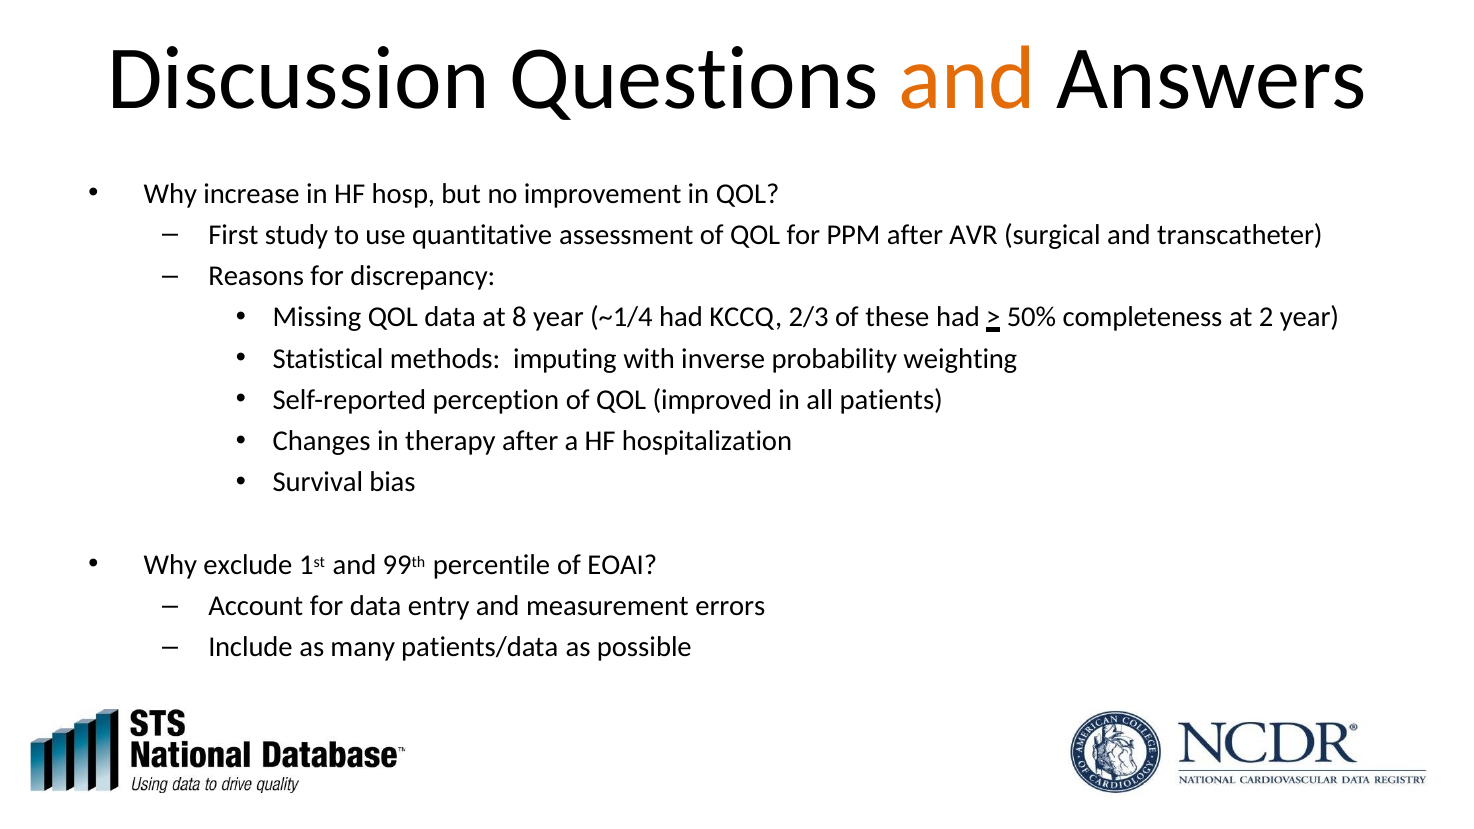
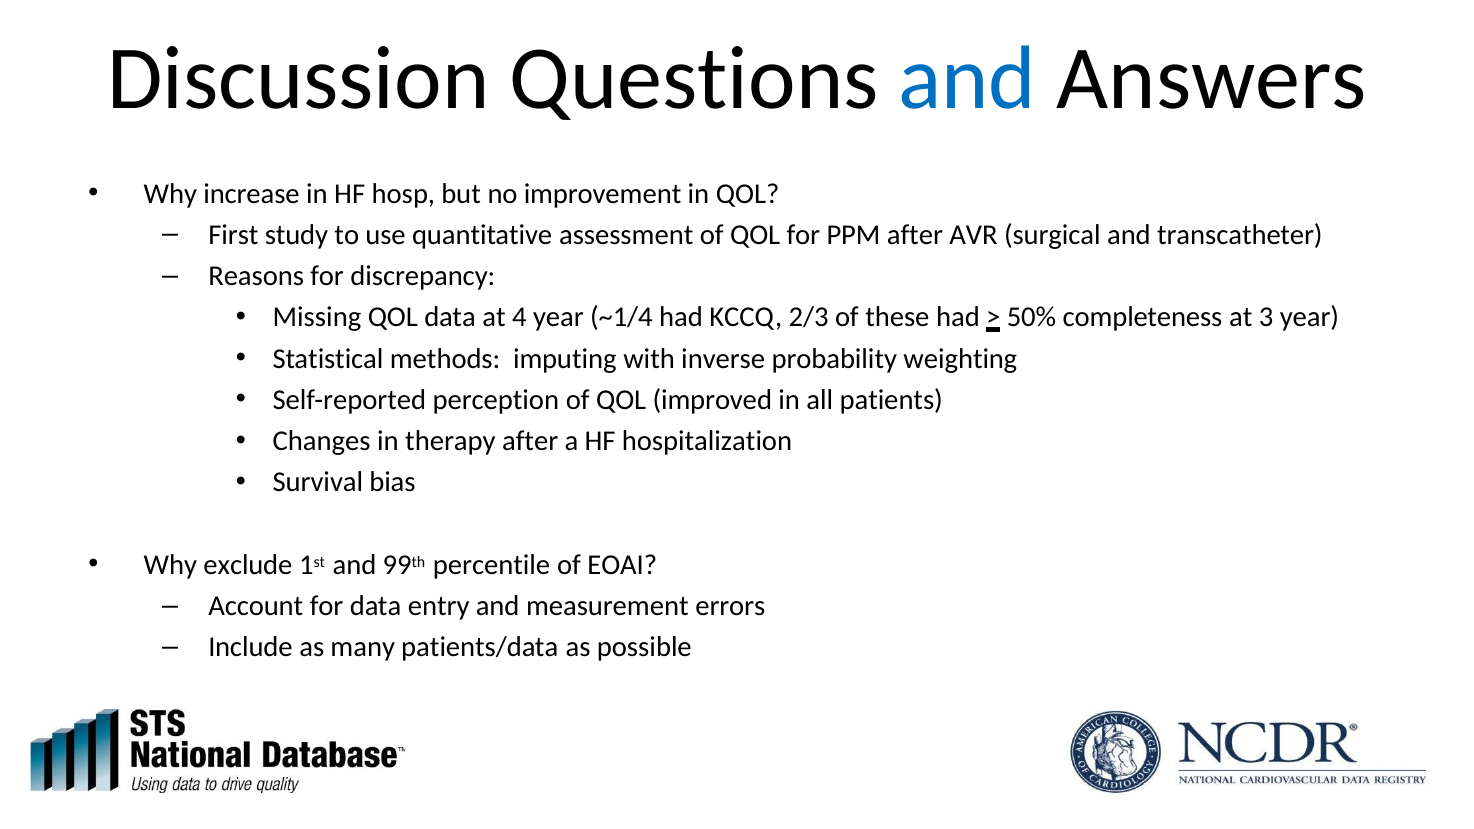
and at (967, 79) colour: orange -> blue
8: 8 -> 4
2: 2 -> 3
